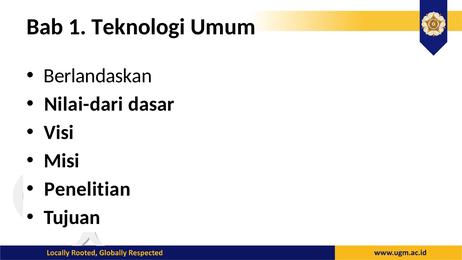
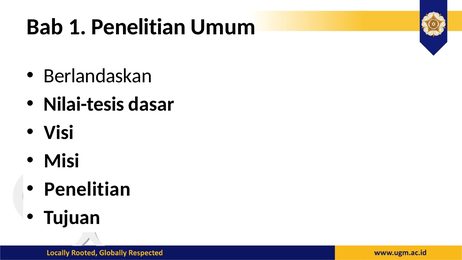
1 Teknologi: Teknologi -> Penelitian
Nilai-dari: Nilai-dari -> Nilai-tesis
